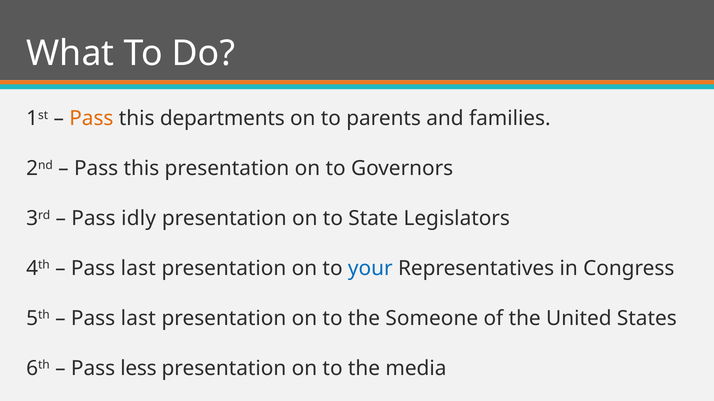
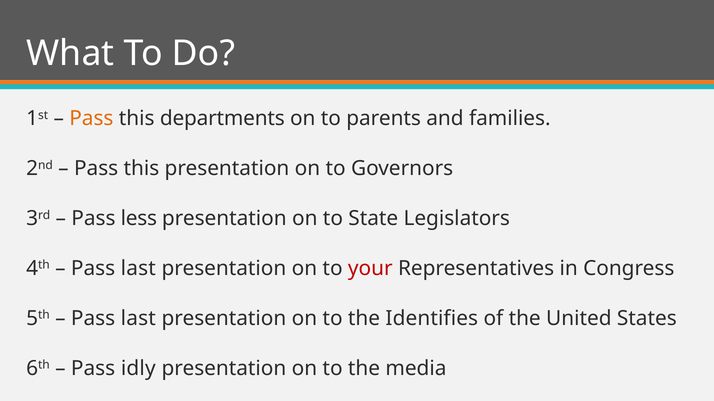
idly: idly -> less
your colour: blue -> red
Someone: Someone -> Identifies
less: less -> idly
